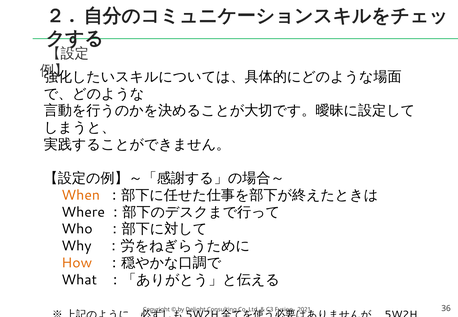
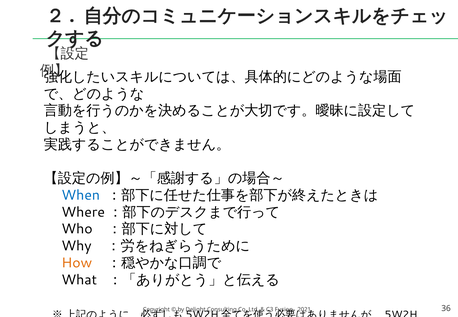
When colour: orange -> blue
